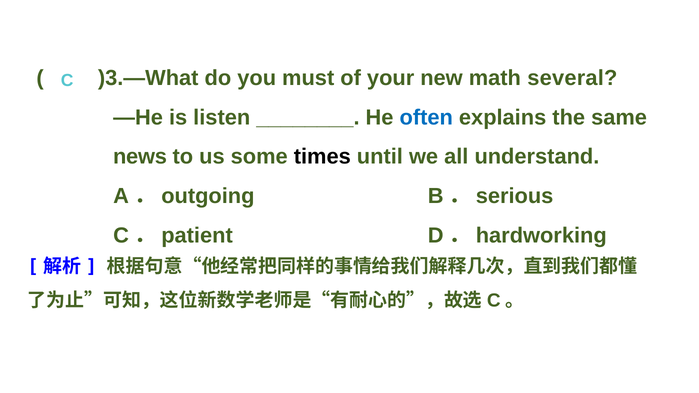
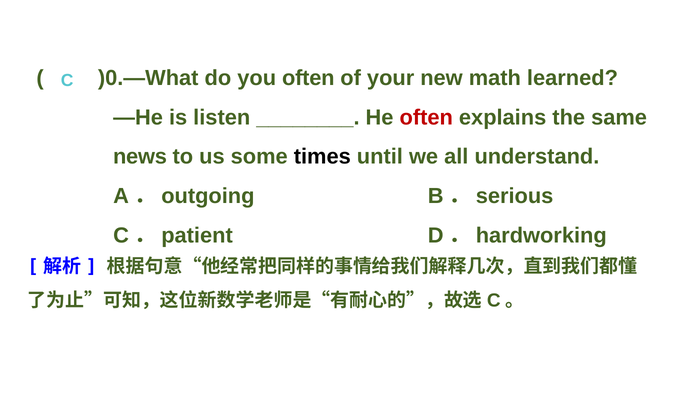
)3.—What: )3.—What -> )0.—What
you must: must -> often
several: several -> learned
often at (426, 117) colour: blue -> red
